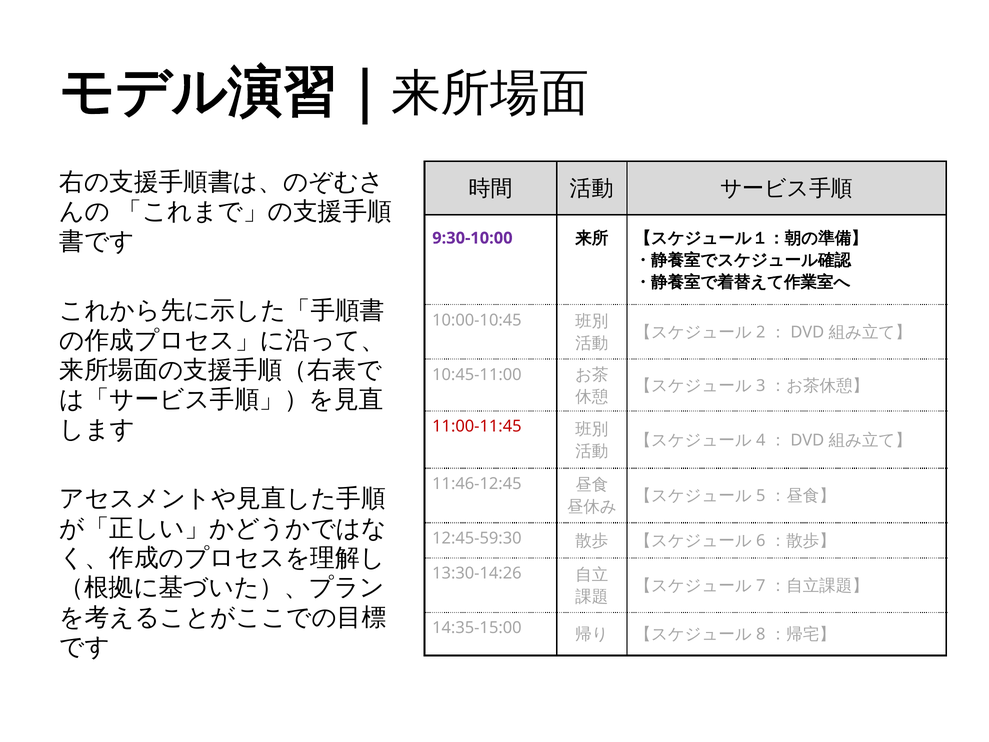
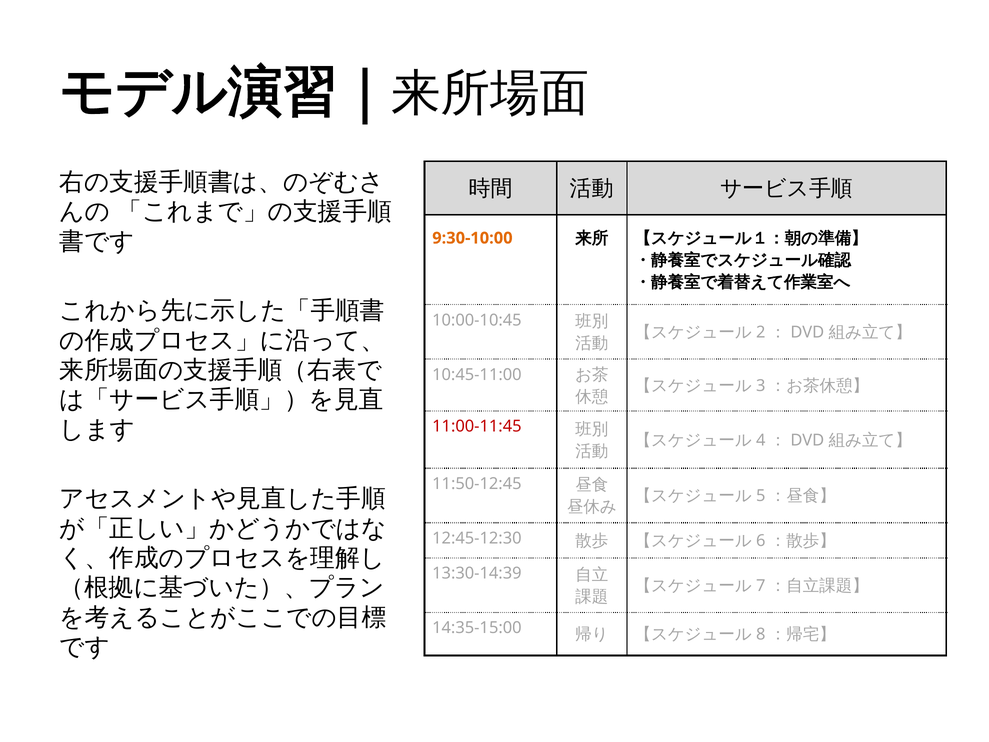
9:30-10:00 colour: purple -> orange
11:46-12:45: 11:46-12:45 -> 11:50-12:45
12:45-59:30: 12:45-59:30 -> 12:45-12:30
13:30-14:26: 13:30-14:26 -> 13:30-14:39
